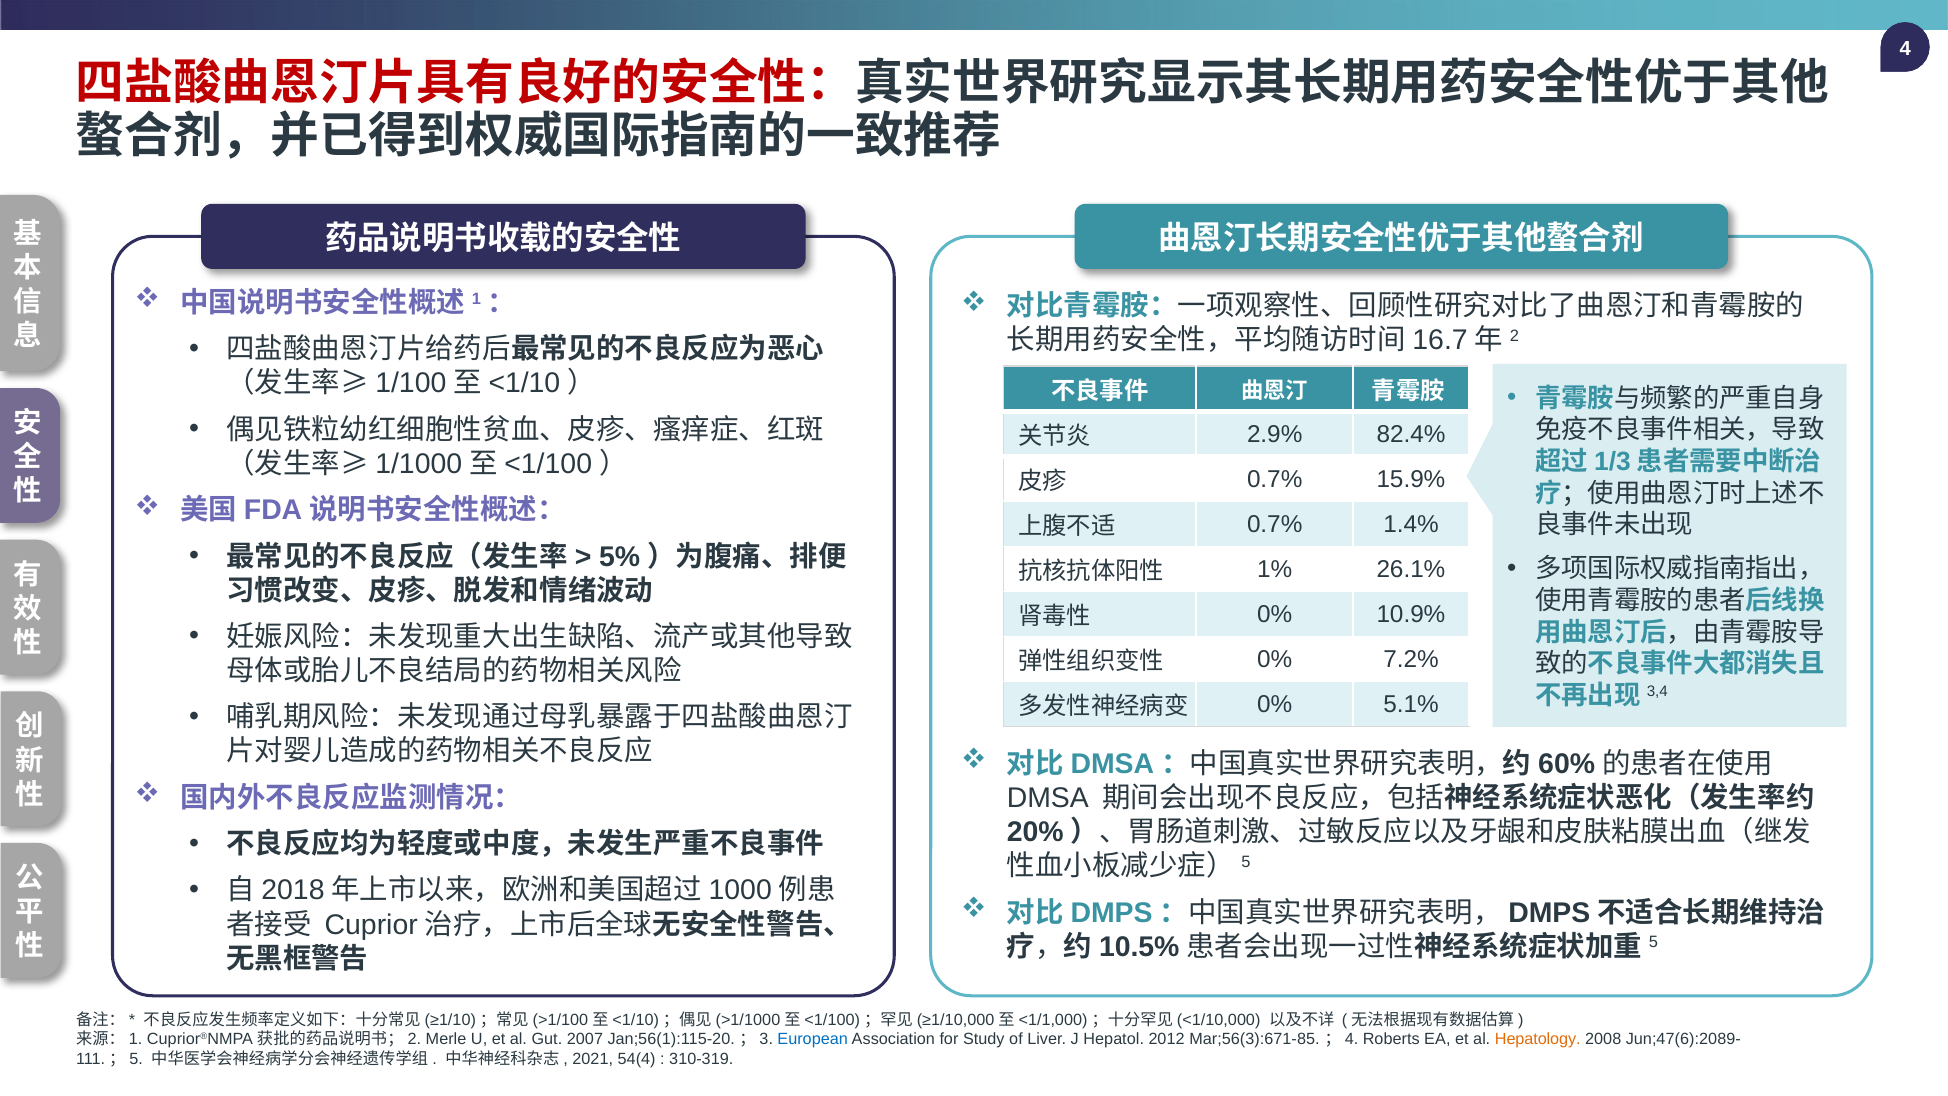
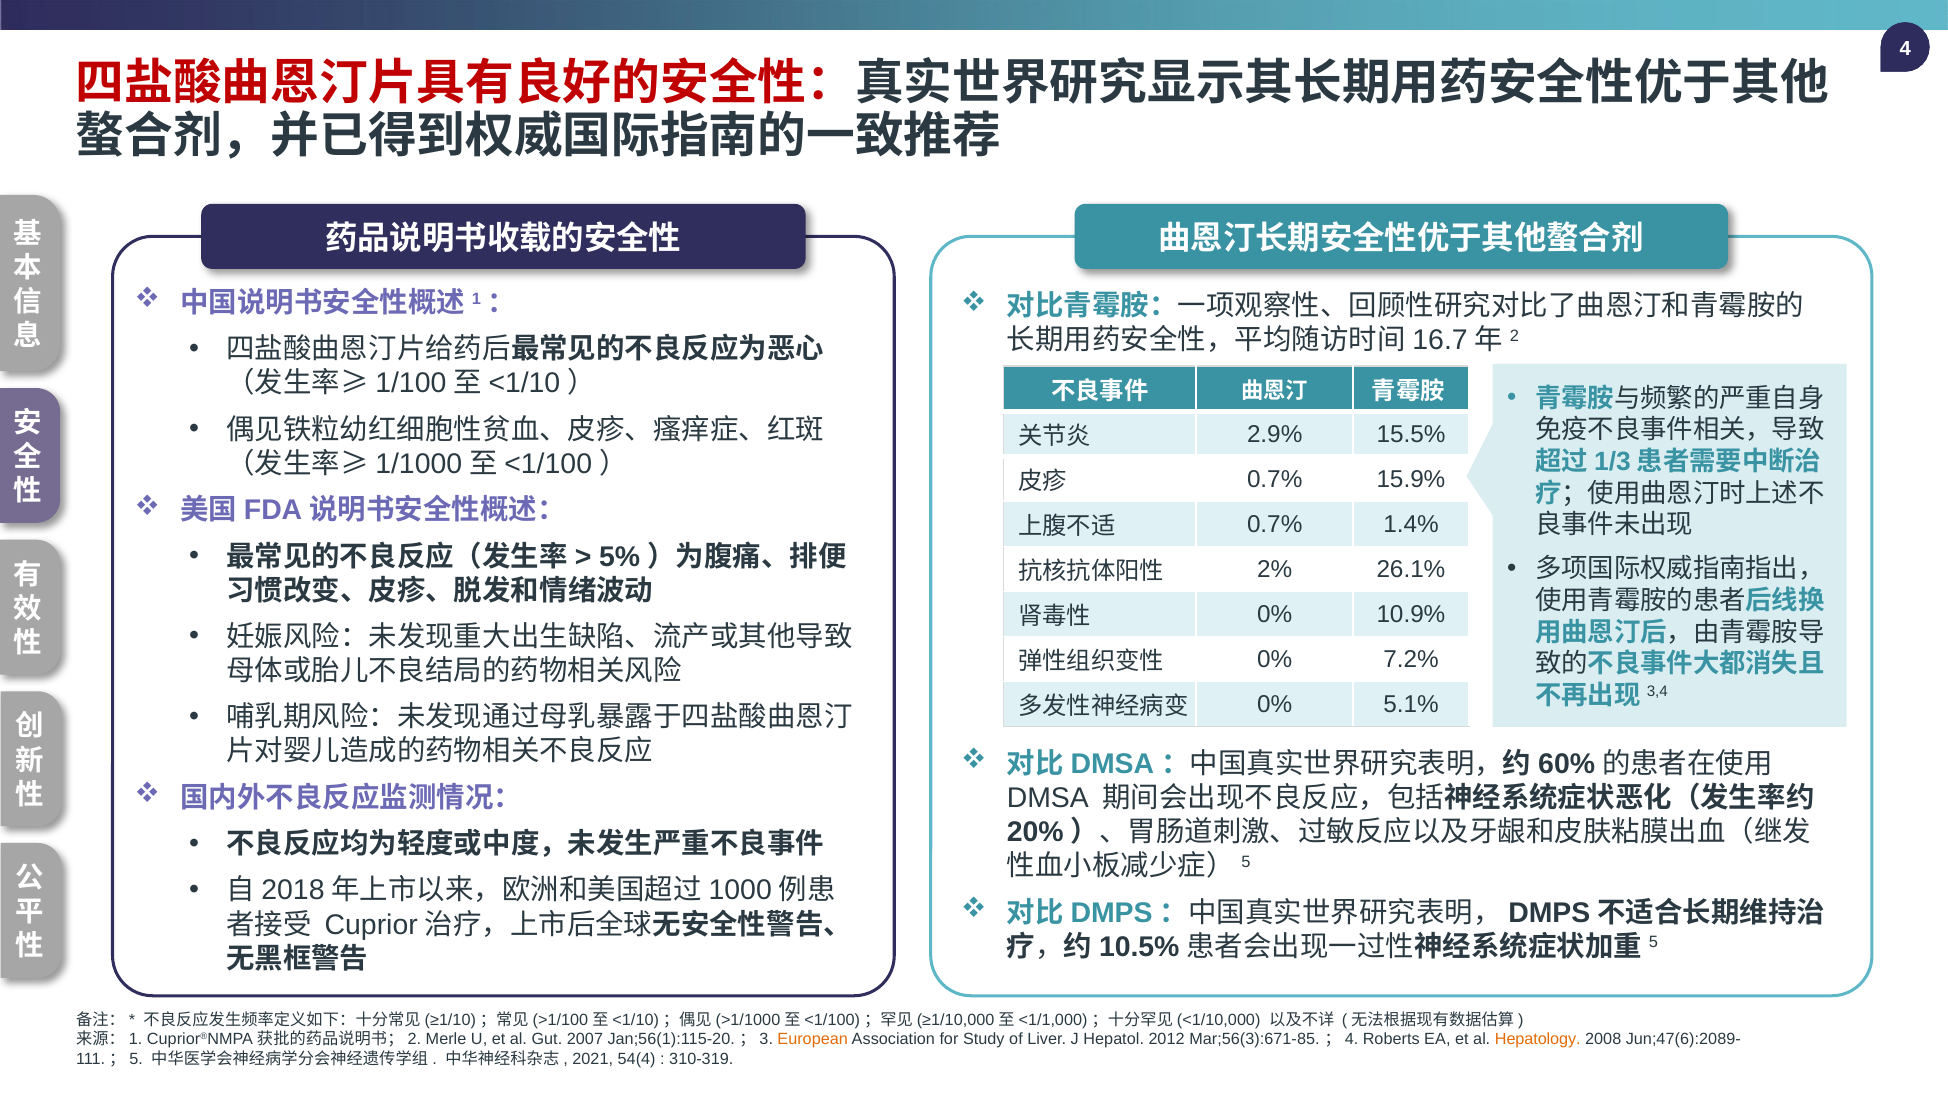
82.4%: 82.4% -> 15.5%
1%: 1% -> 2%
European colour: blue -> orange
